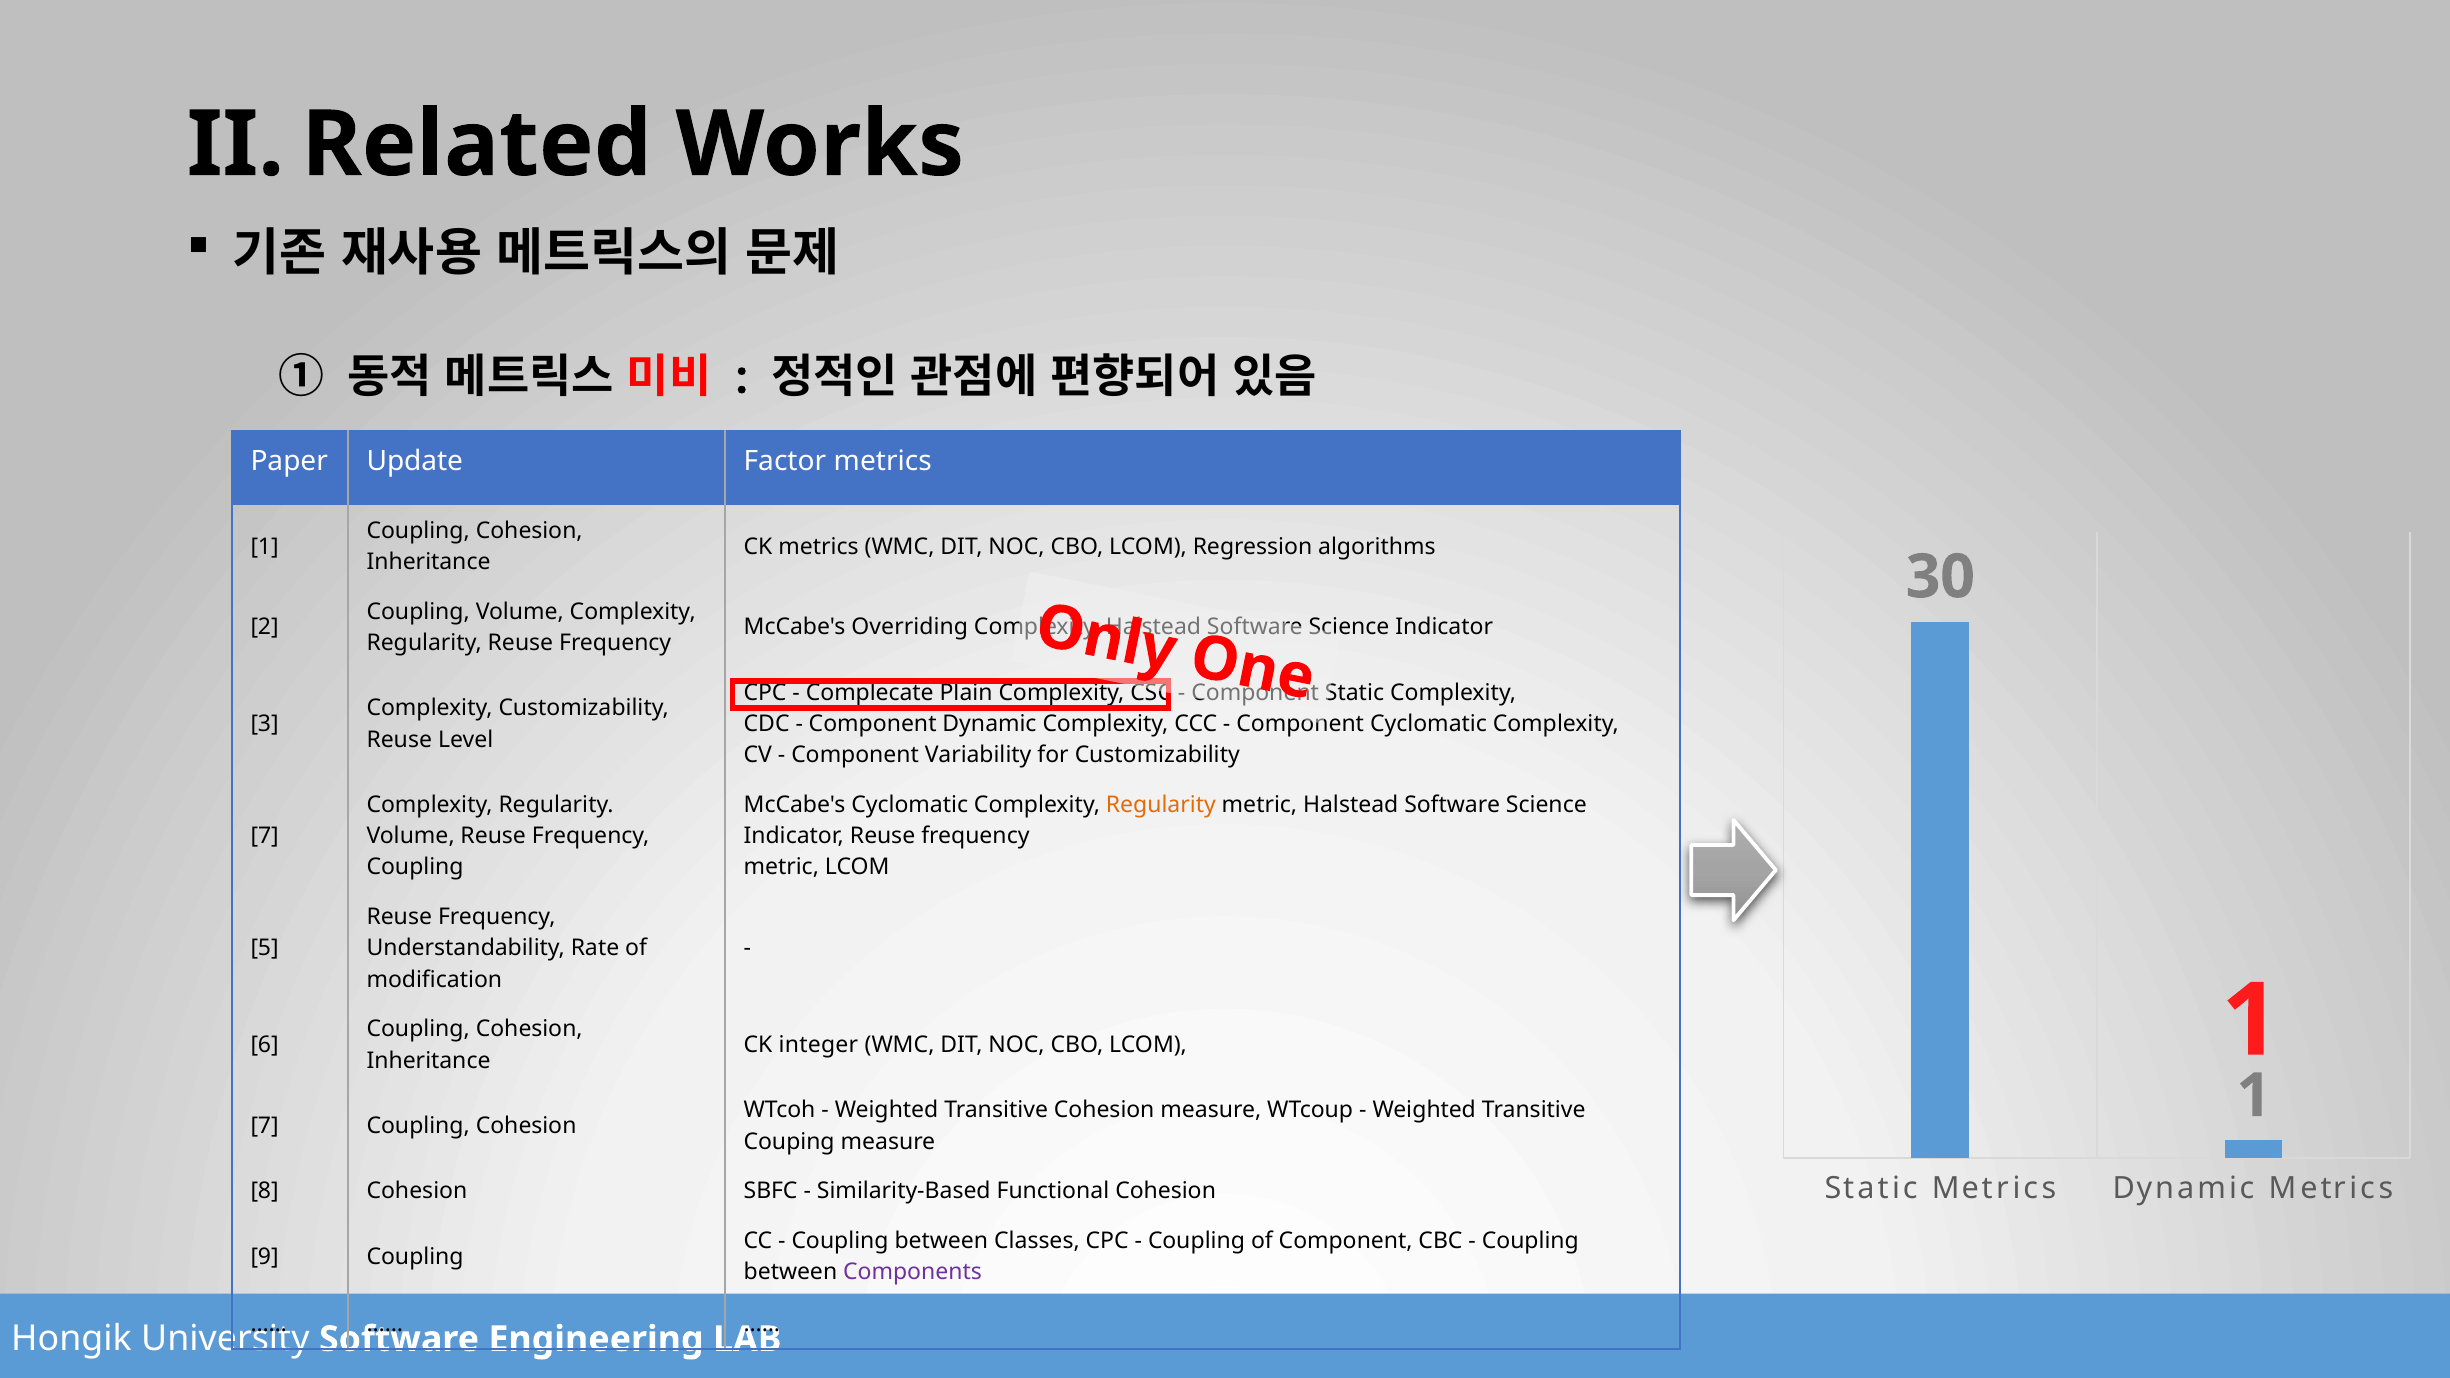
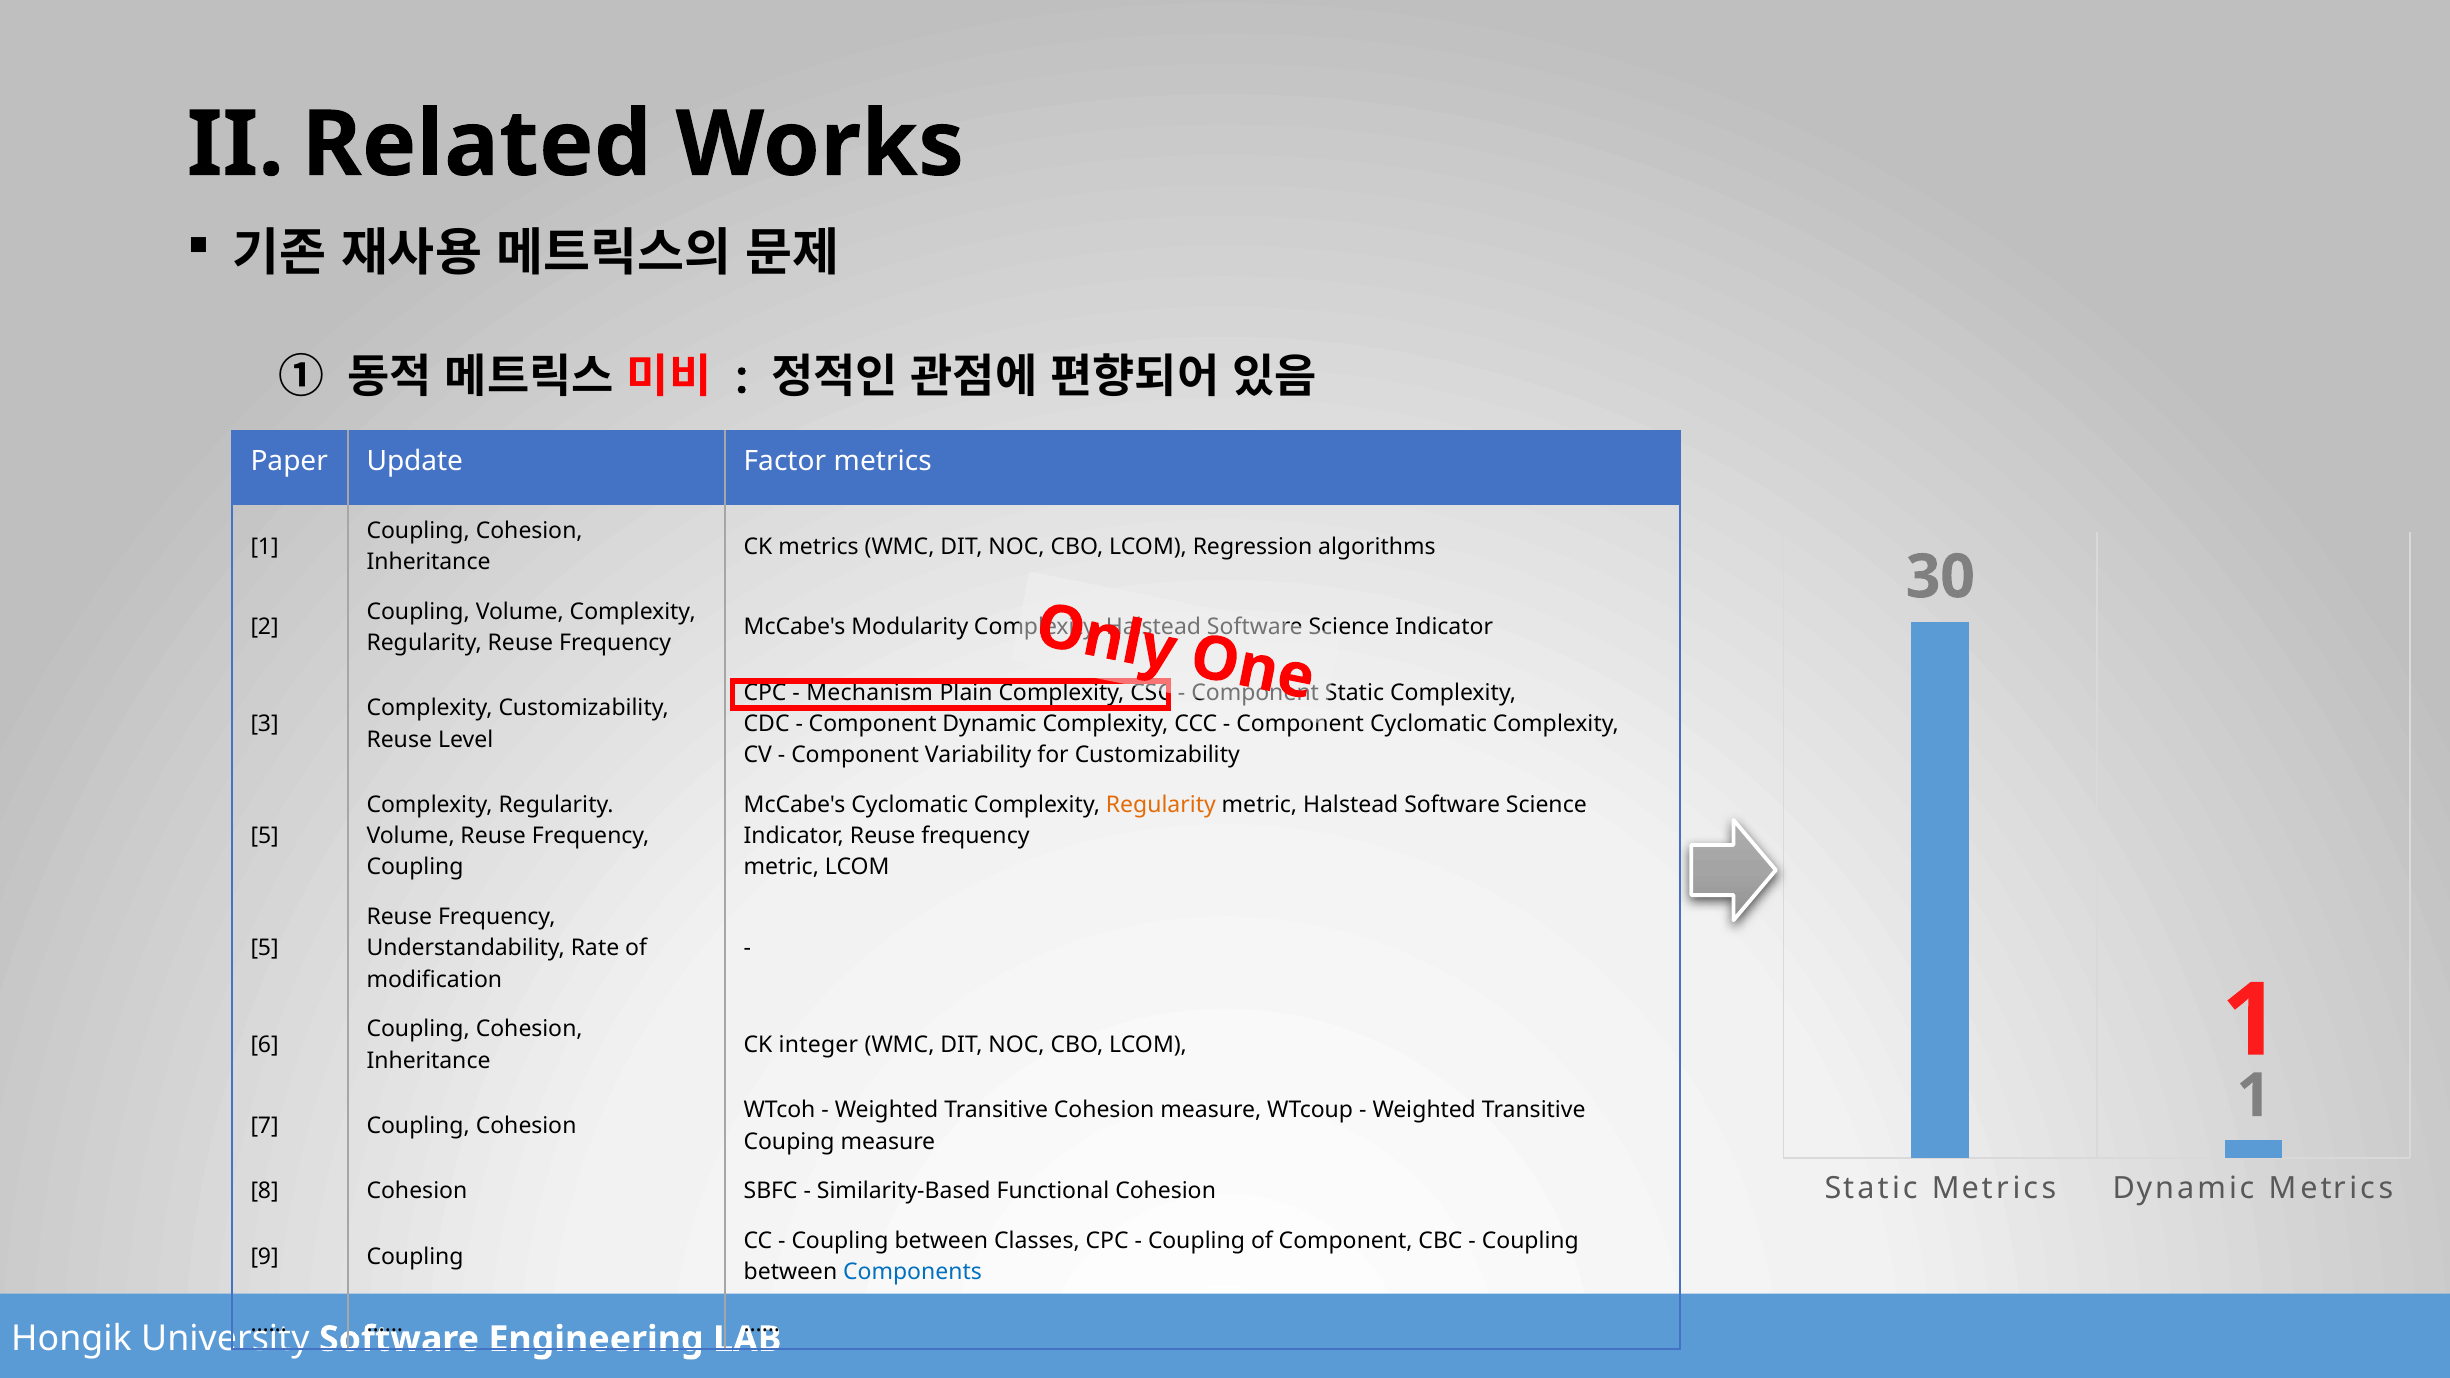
Overriding: Overriding -> Modularity
Complecate: Complecate -> Mechanism
7 at (265, 836): 7 -> 5
Components colour: purple -> blue
